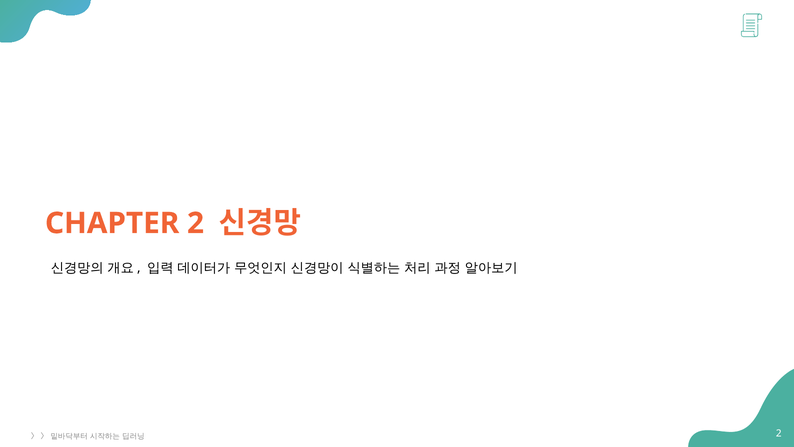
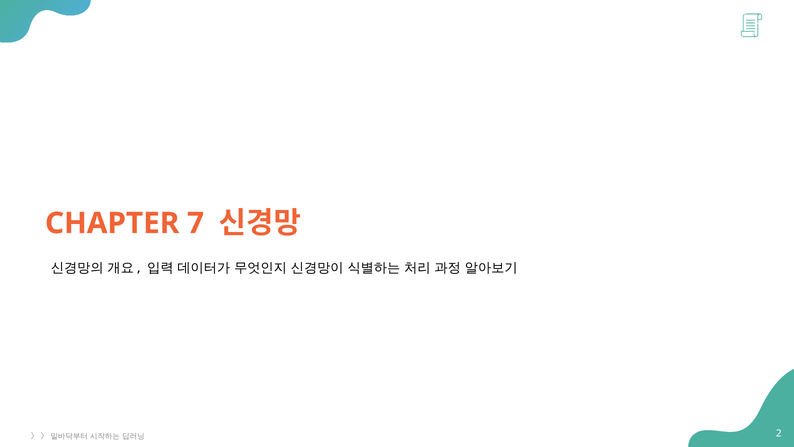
CHAPTER 2: 2 -> 7
